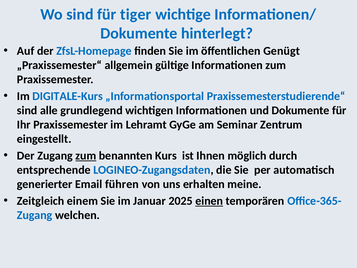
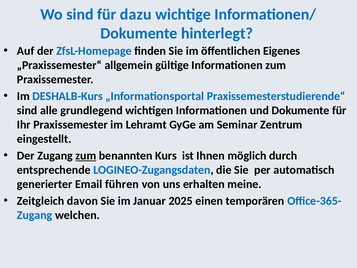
tiger: tiger -> dazu
Genügt: Genügt -> Eigenes
DIGITALE-Kurs: DIGITALE-Kurs -> DESHALB-Kurs
einem: einem -> davon
einen underline: present -> none
